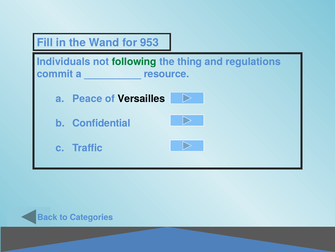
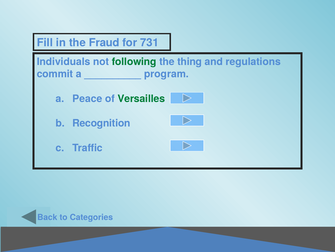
Wand: Wand -> Fraud
953: 953 -> 731
resource: resource -> program
Versailles colour: black -> green
Confidential: Confidential -> Recognition
